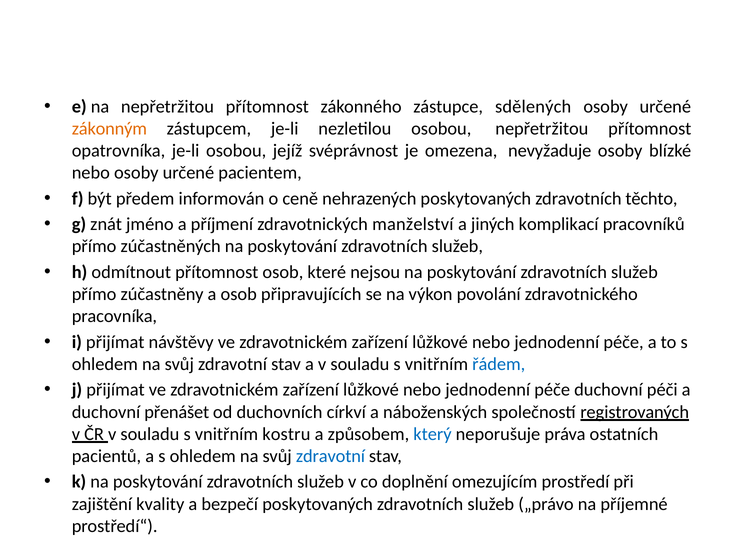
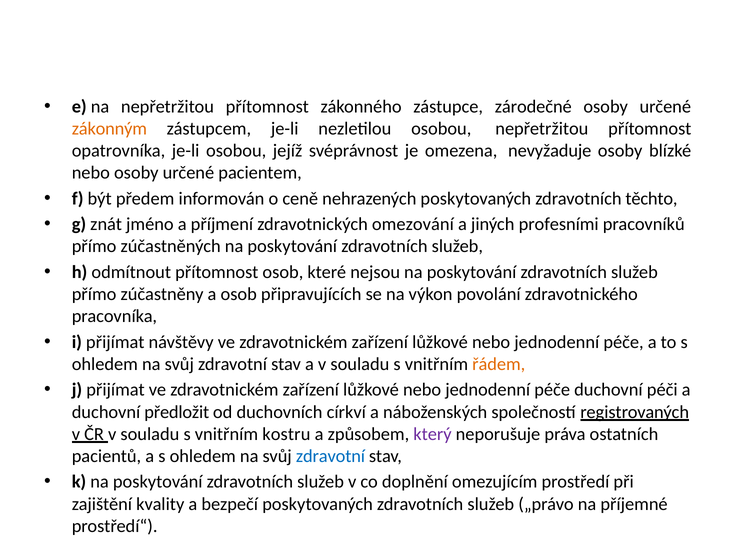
sdělených: sdělených -> zárodečné
manželství: manželství -> omezování
komplikací: komplikací -> profesními
řádem colour: blue -> orange
přenášet: přenášet -> předložit
který colour: blue -> purple
